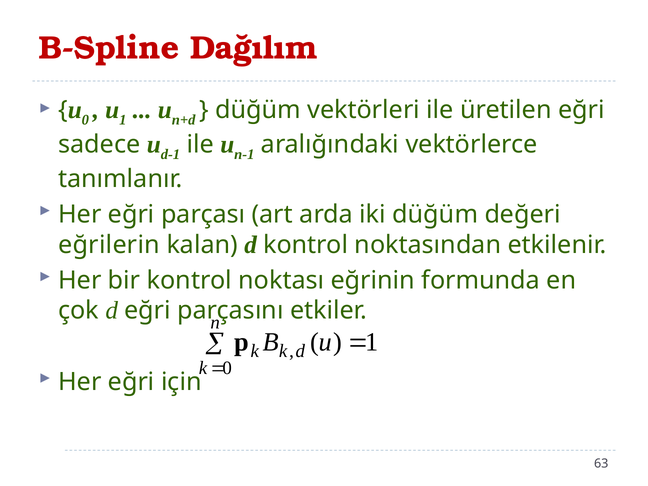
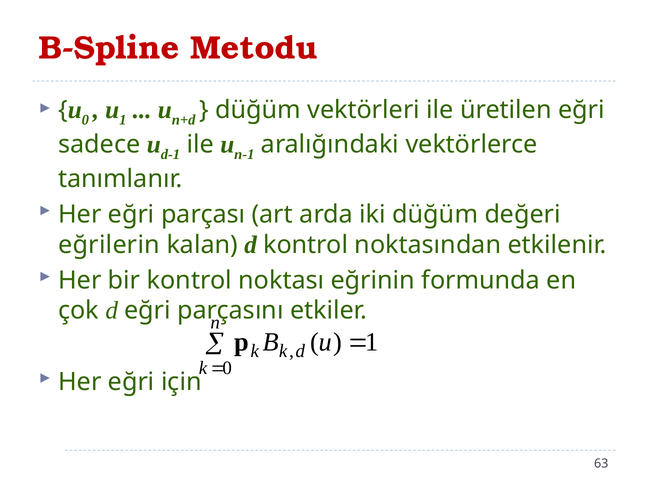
Dağılım: Dağılım -> Metodu
